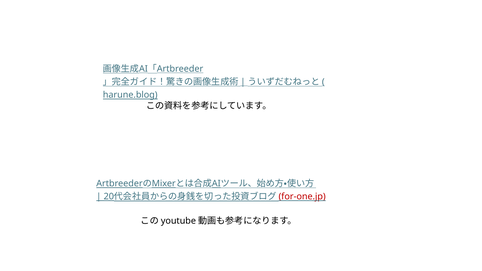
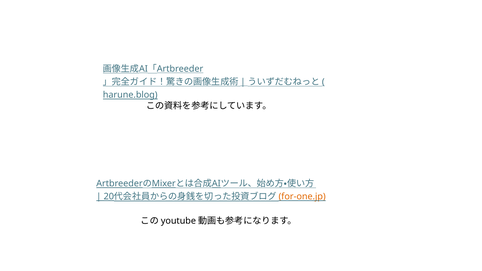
for-one.jp colour: red -> orange
